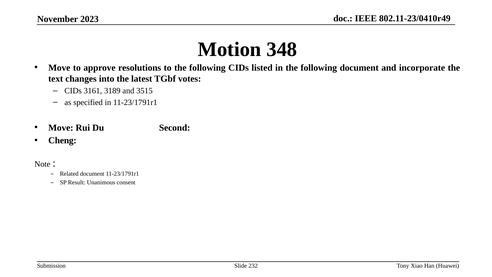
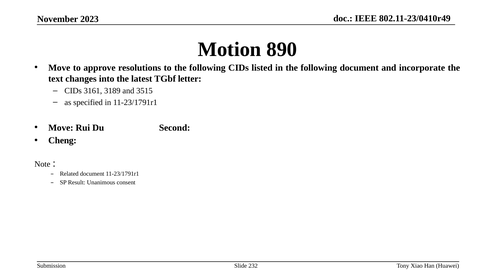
348: 348 -> 890
votes: votes -> letter
